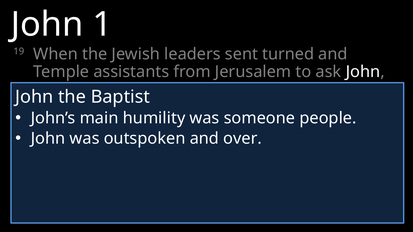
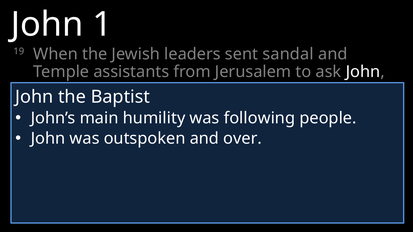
turned: turned -> sandal
someone: someone -> following
